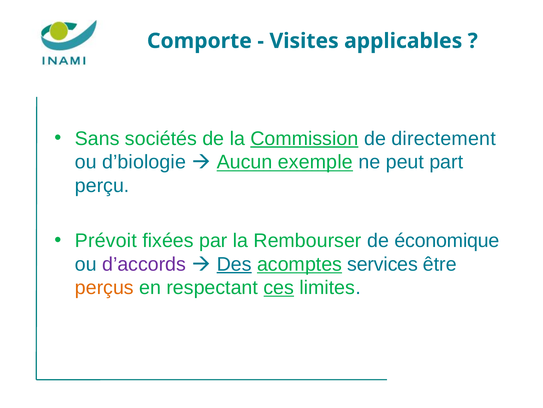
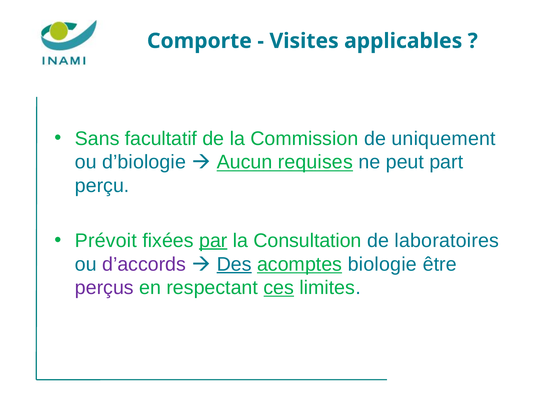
sociétés: sociétés -> facultatif
Commission underline: present -> none
directement: directement -> uniquement
exemple: exemple -> requises
par underline: none -> present
Rembourser: Rembourser -> Consultation
économique: économique -> laboratoires
services: services -> biologie
perçus colour: orange -> purple
